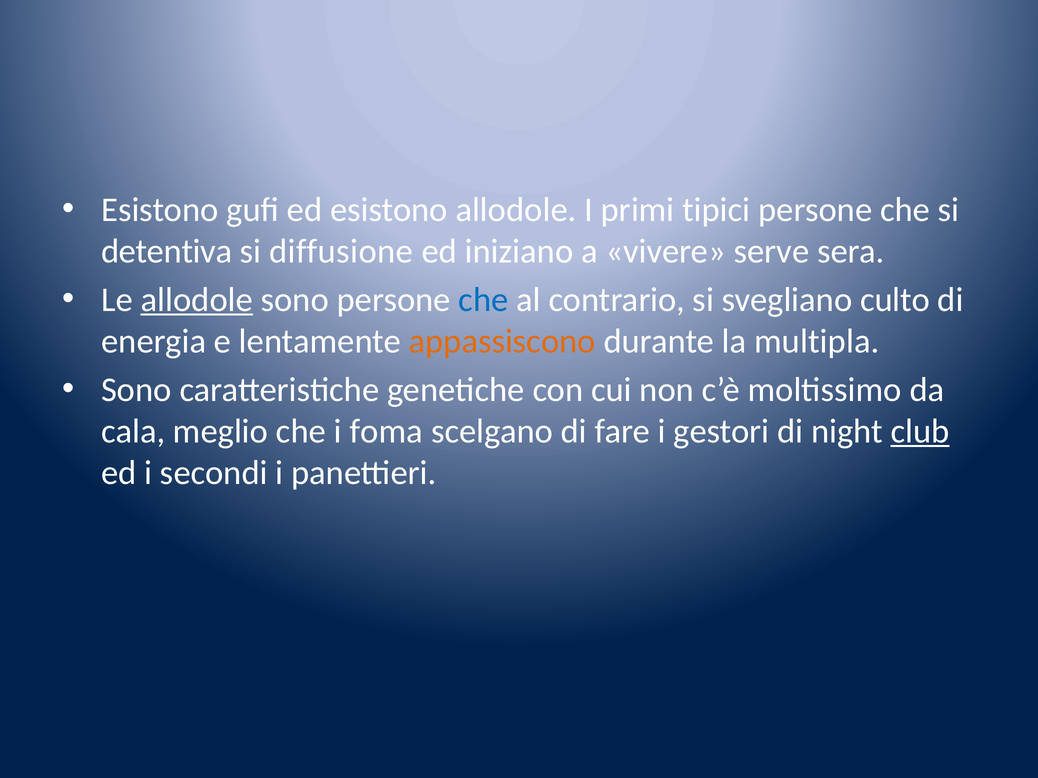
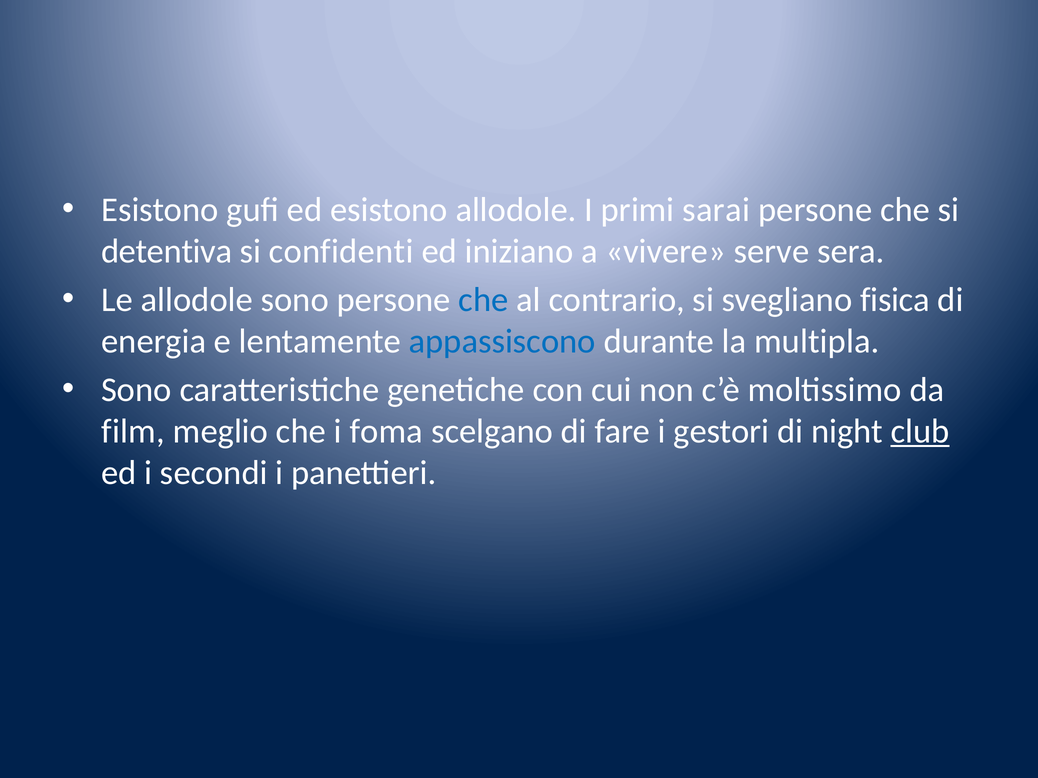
tipici: tipici -> sarai
diffusione: diffusione -> confidenti
allodole at (197, 300) underline: present -> none
culto: culto -> fisica
appassiscono colour: orange -> blue
cala: cala -> film
